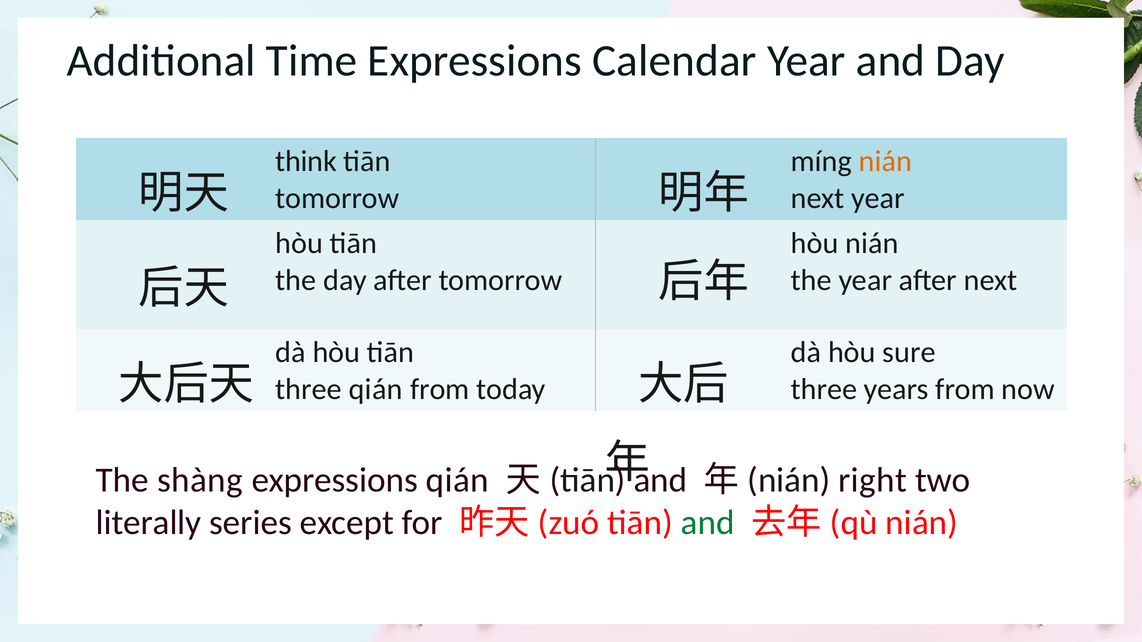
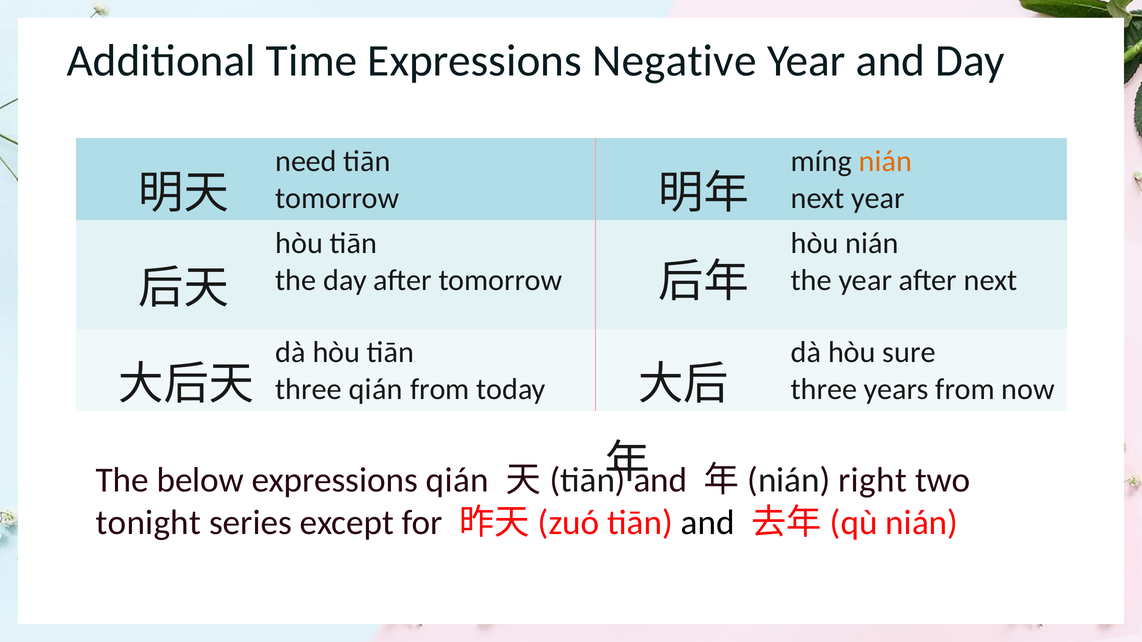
Calendar: Calendar -> Negative
think: think -> need
shàng: shàng -> below
literally: literally -> tonight
and at (708, 523) colour: green -> black
